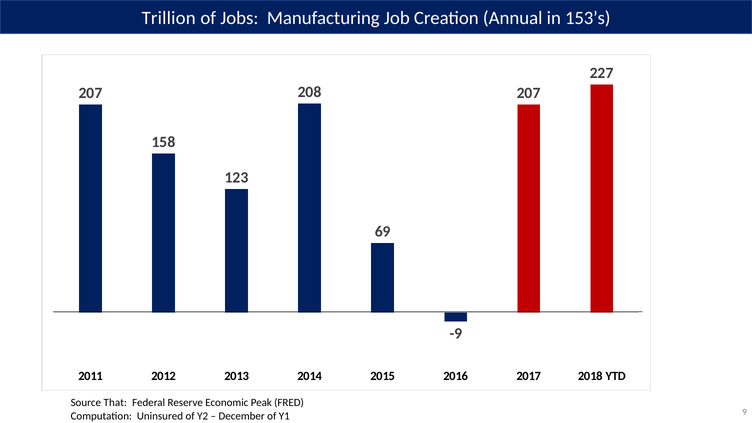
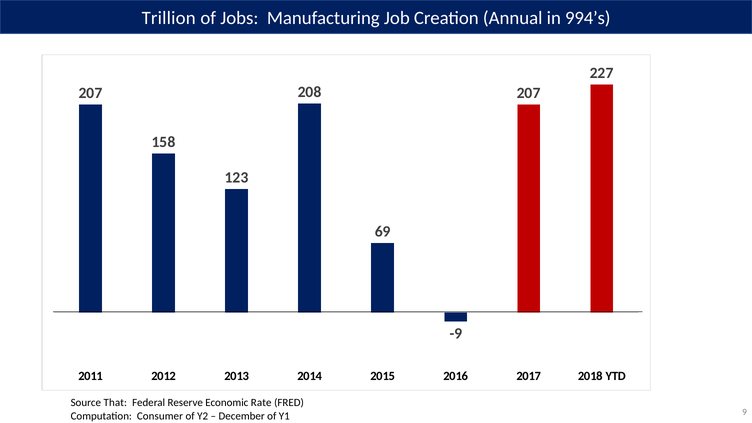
153’s: 153’s -> 994’s
Peak: Peak -> Rate
Uninsured: Uninsured -> Consumer
